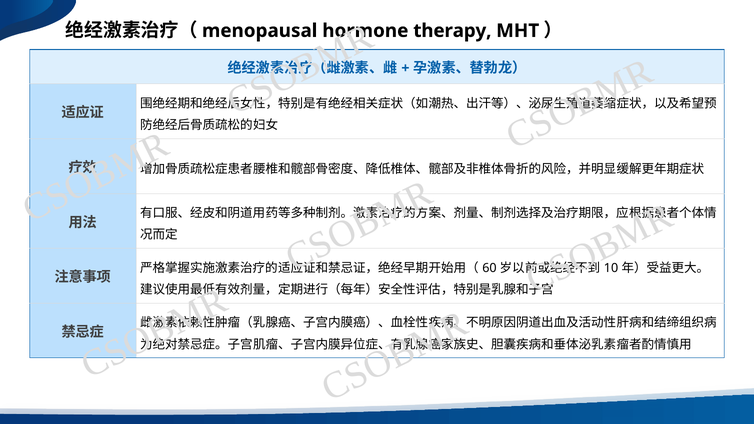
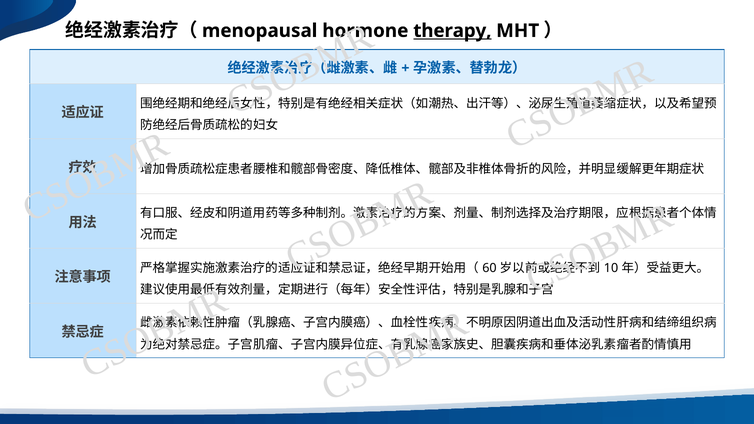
therapy underline: none -> present
